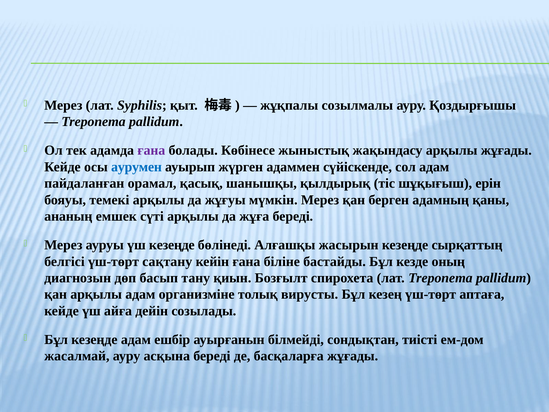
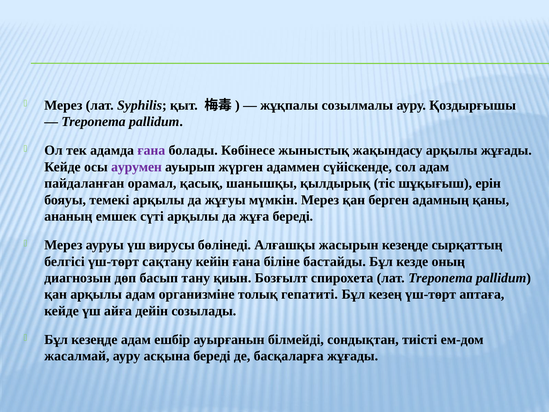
аурумен colour: blue -> purple
үш кезеңде: кезеңде -> вирусы
вирусты: вирусты -> гепатиті
